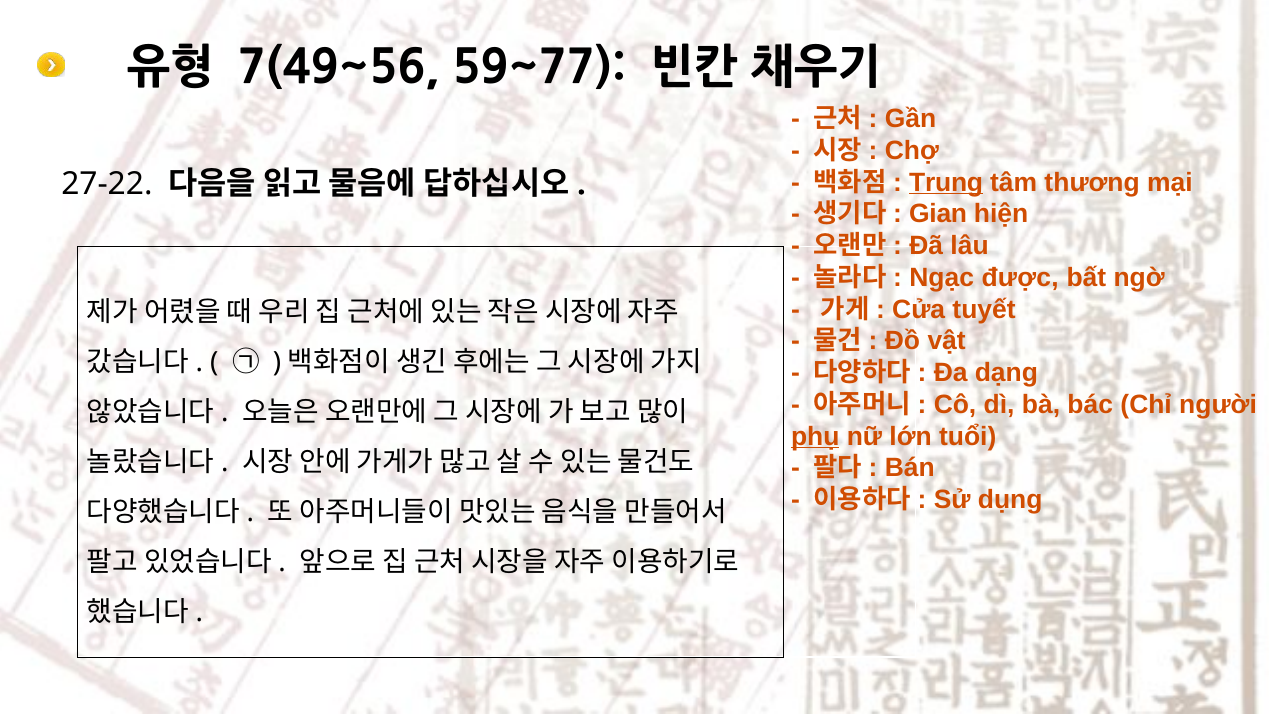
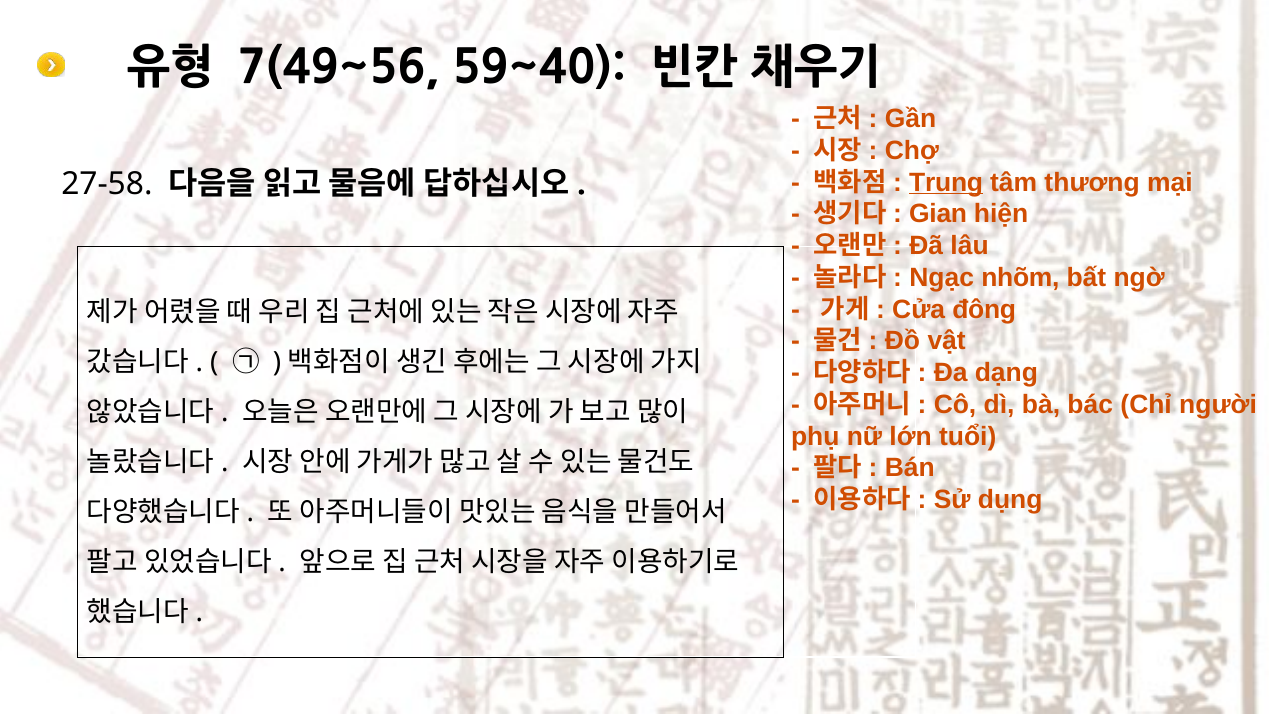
59~77: 59~77 -> 59~40
27-22: 27-22 -> 27-58
được: được -> nhõm
tuyết: tuyết -> đông
phụ underline: present -> none
